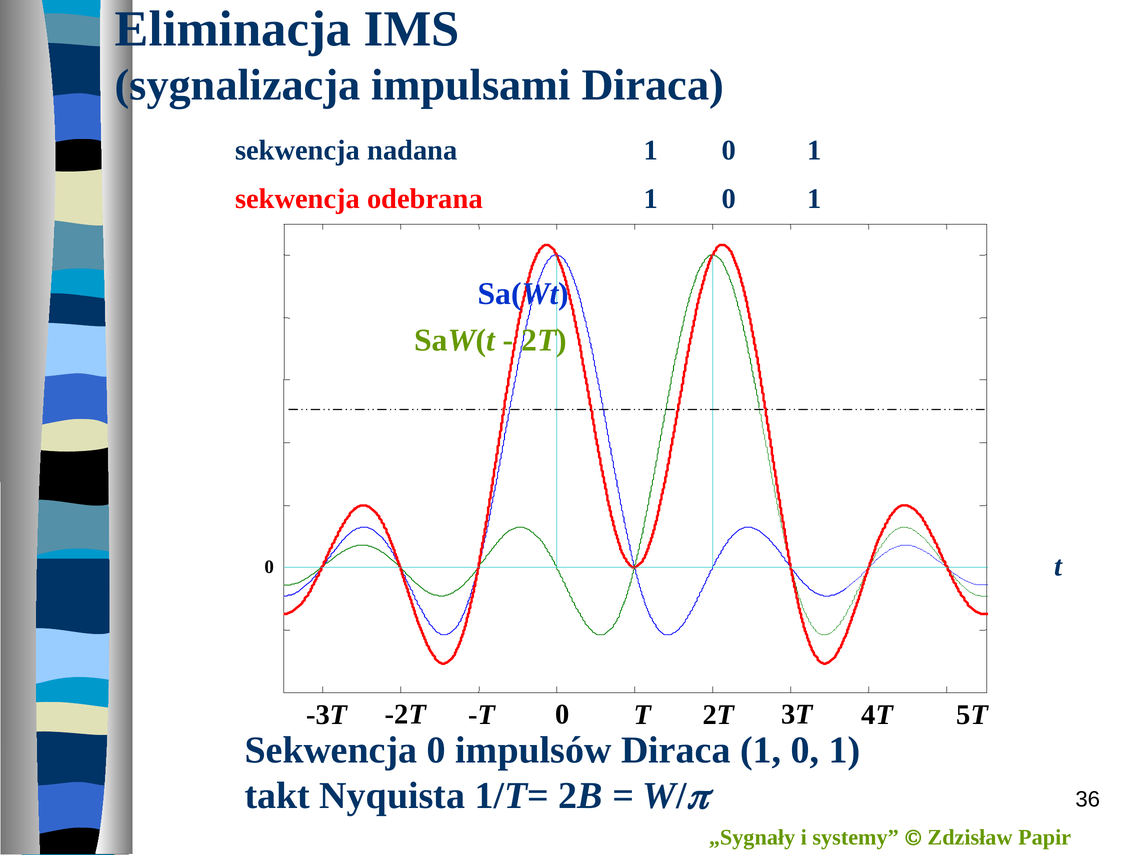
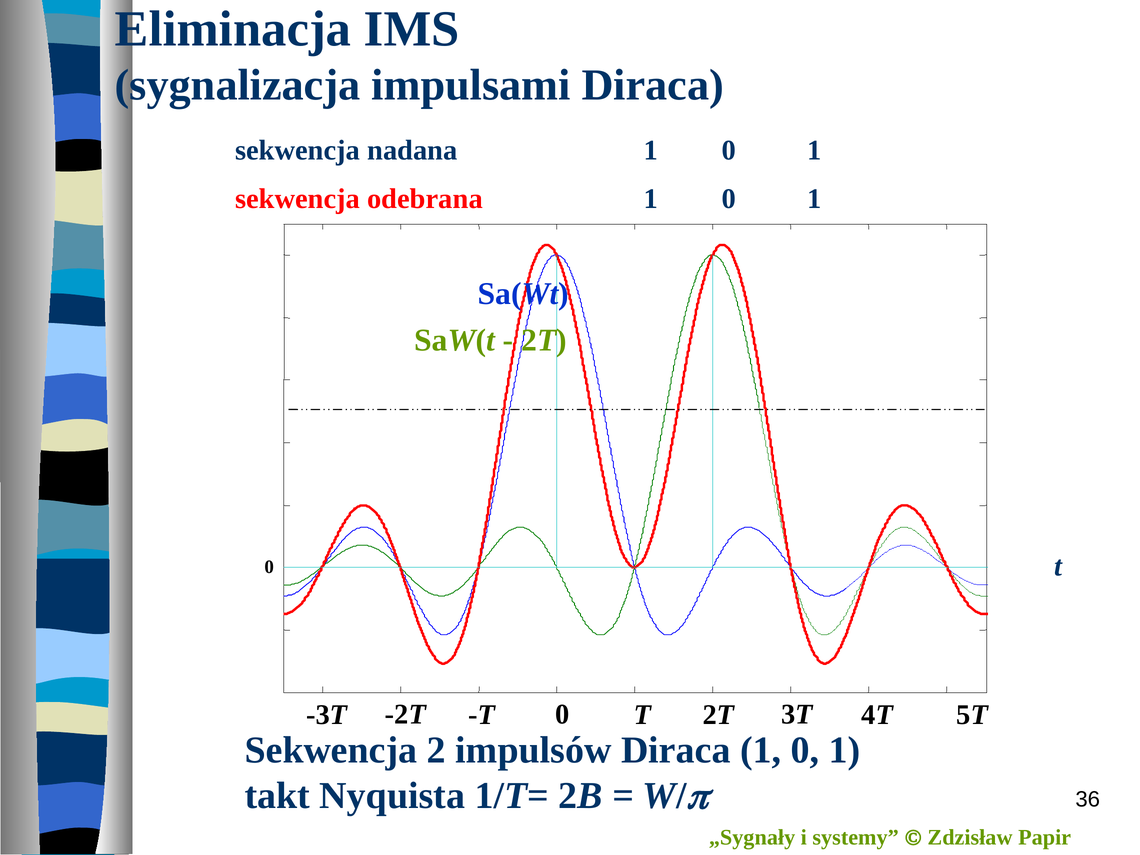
Sekwencja 0: 0 -> 2
